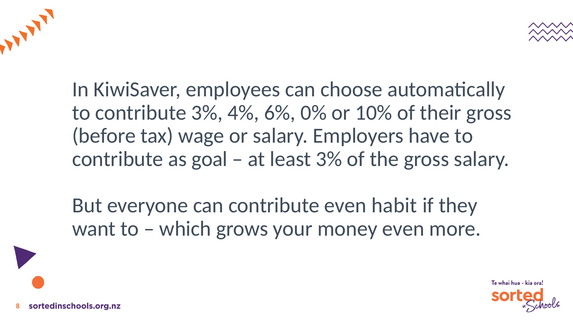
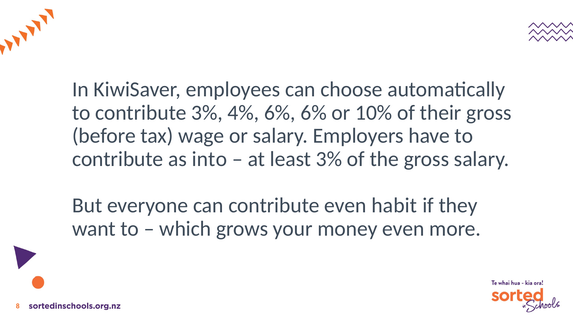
6% 0%: 0% -> 6%
goal: goal -> into
